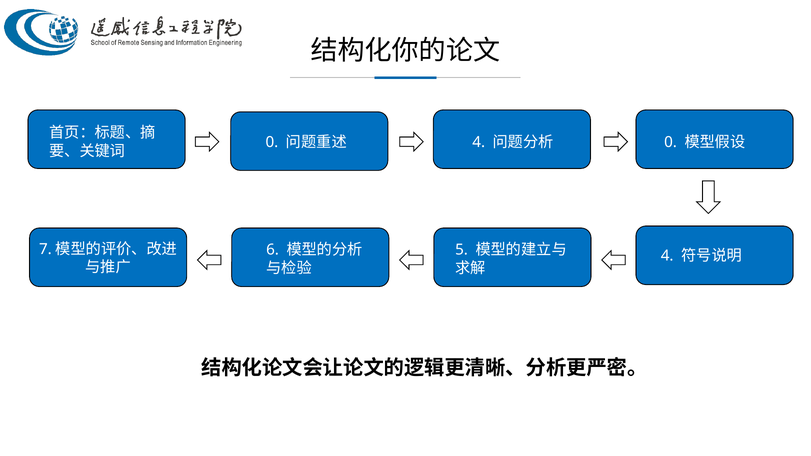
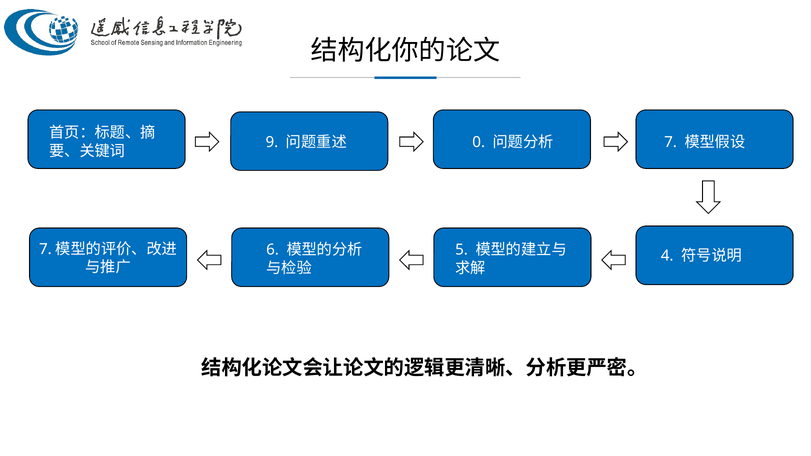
0 at (272, 142): 0 -> 9
4 at (479, 142): 4 -> 0
0 at (671, 142): 0 -> 7
